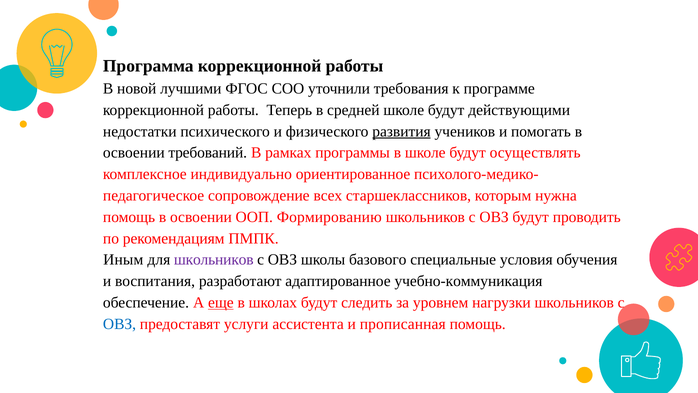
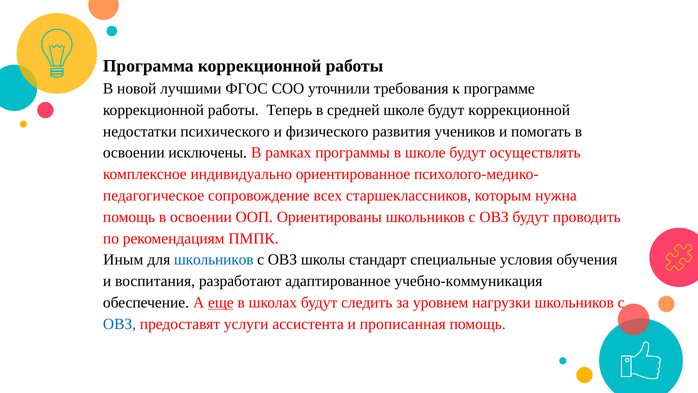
будут действующими: действующими -> коррекционной
развития underline: present -> none
требований: требований -> исключены
Формированию: Формированию -> Ориентированы
школьников at (214, 260) colour: purple -> blue
базового: базового -> стандарт
